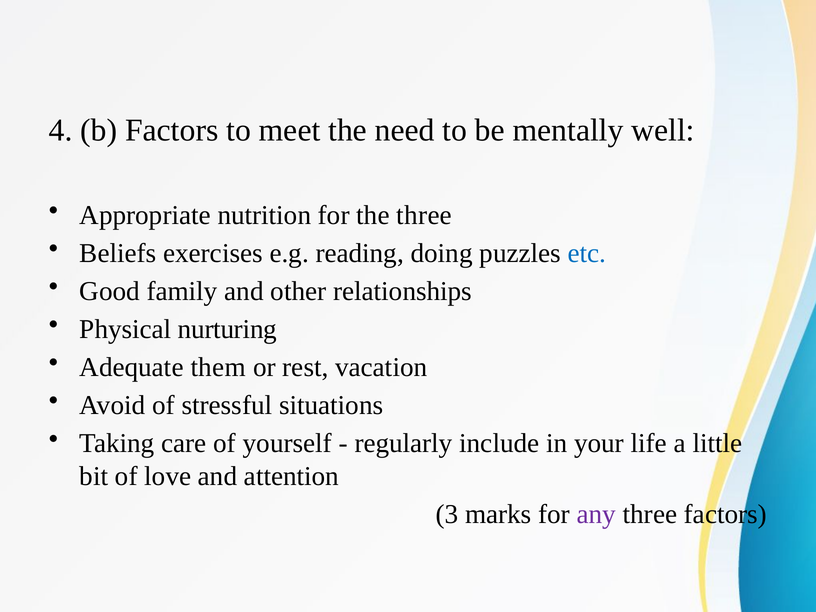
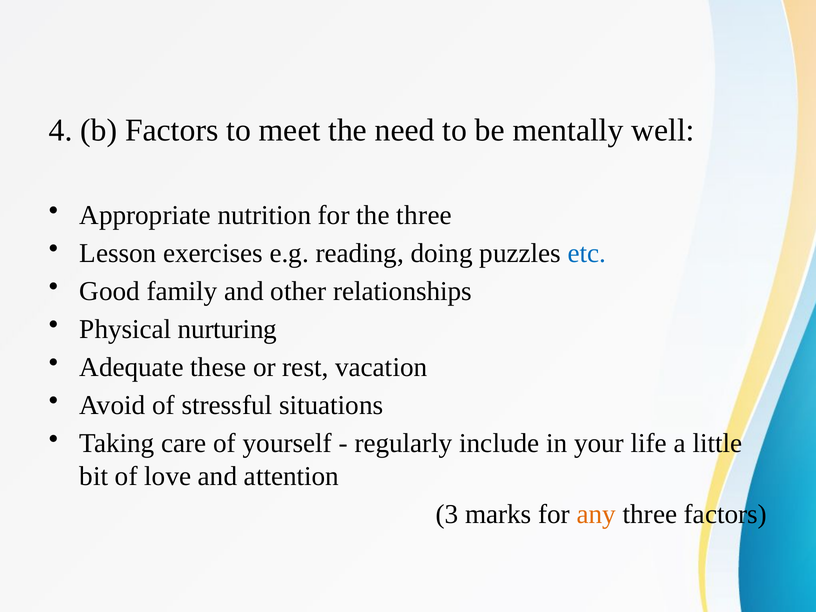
Beliefs: Beliefs -> Lesson
them: them -> these
any colour: purple -> orange
